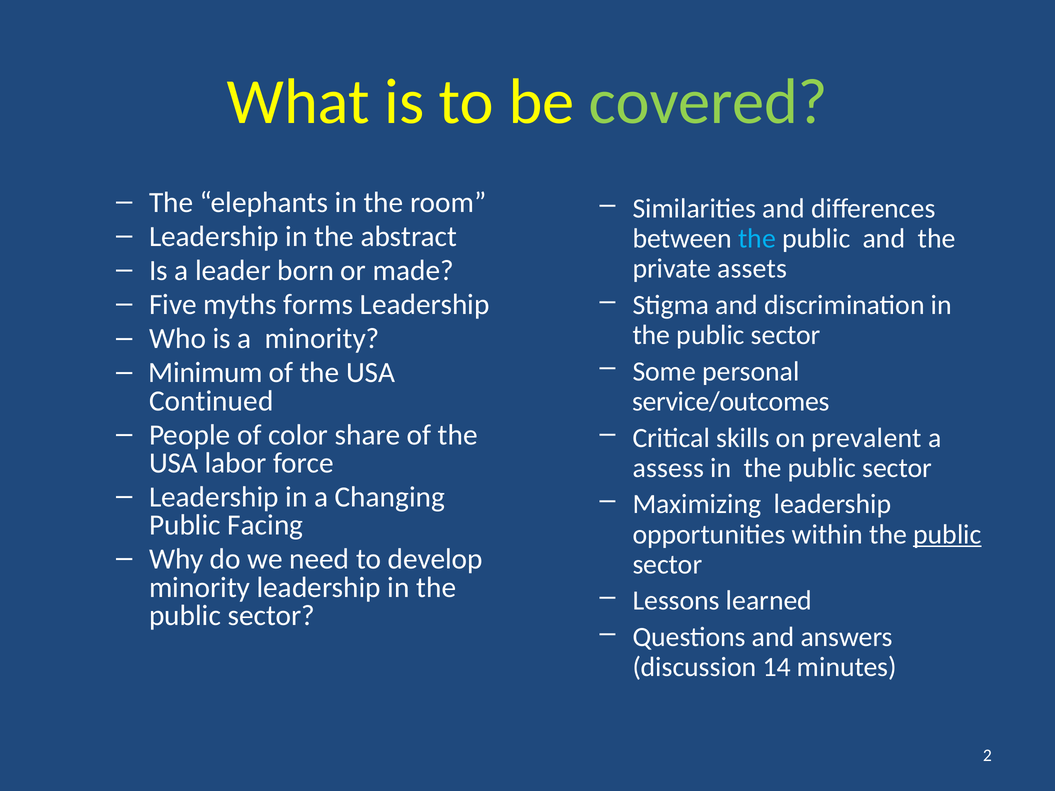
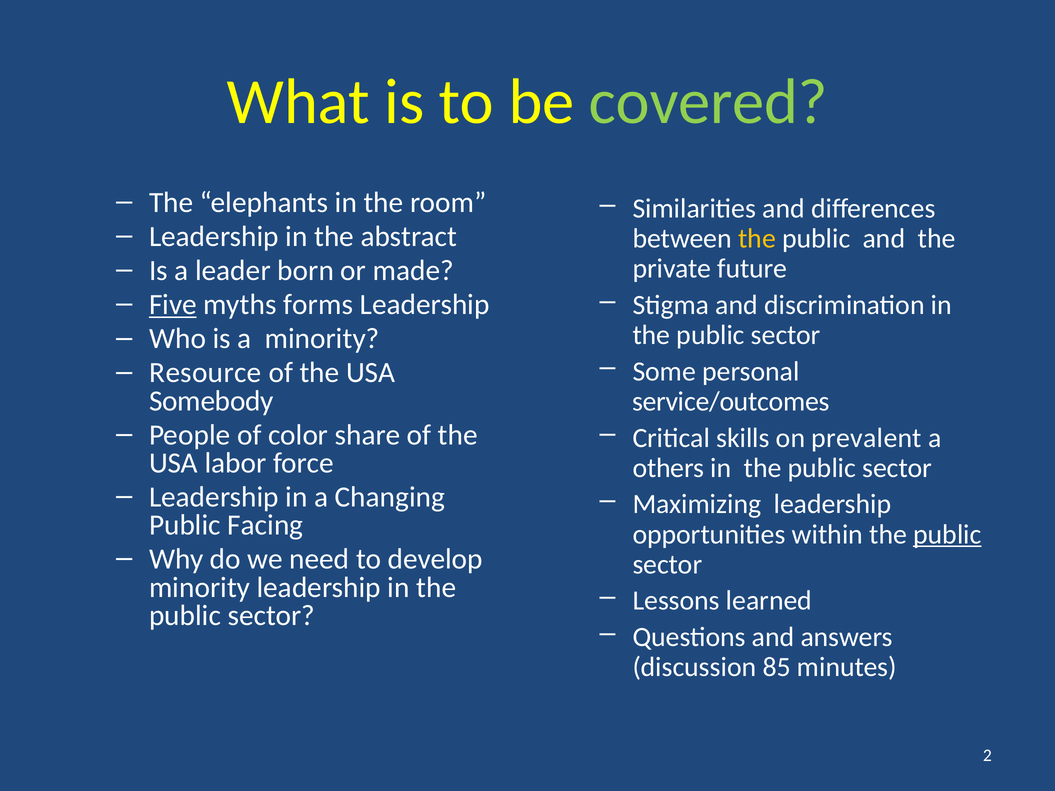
the at (757, 239) colour: light blue -> yellow
assets: assets -> future
Five underline: none -> present
Minimum: Minimum -> Resource
Continued: Continued -> Somebody
assess: assess -> others
14: 14 -> 85
